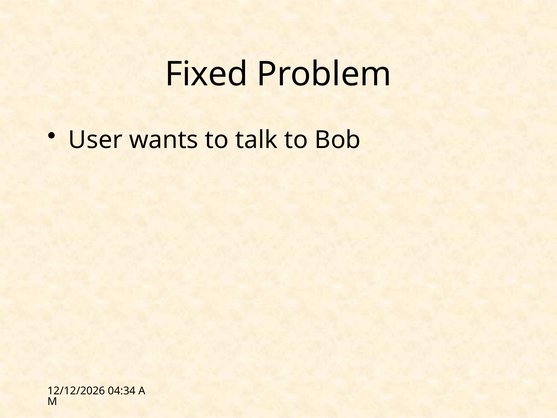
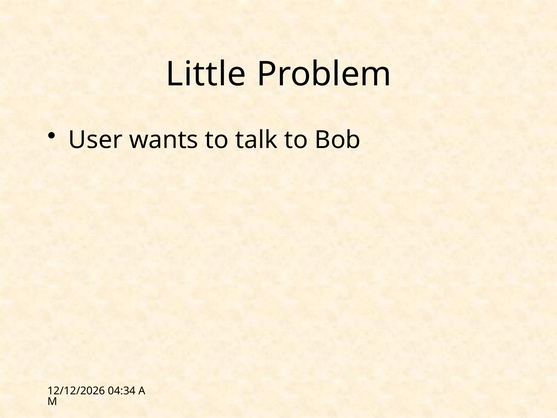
Fixed: Fixed -> Little
